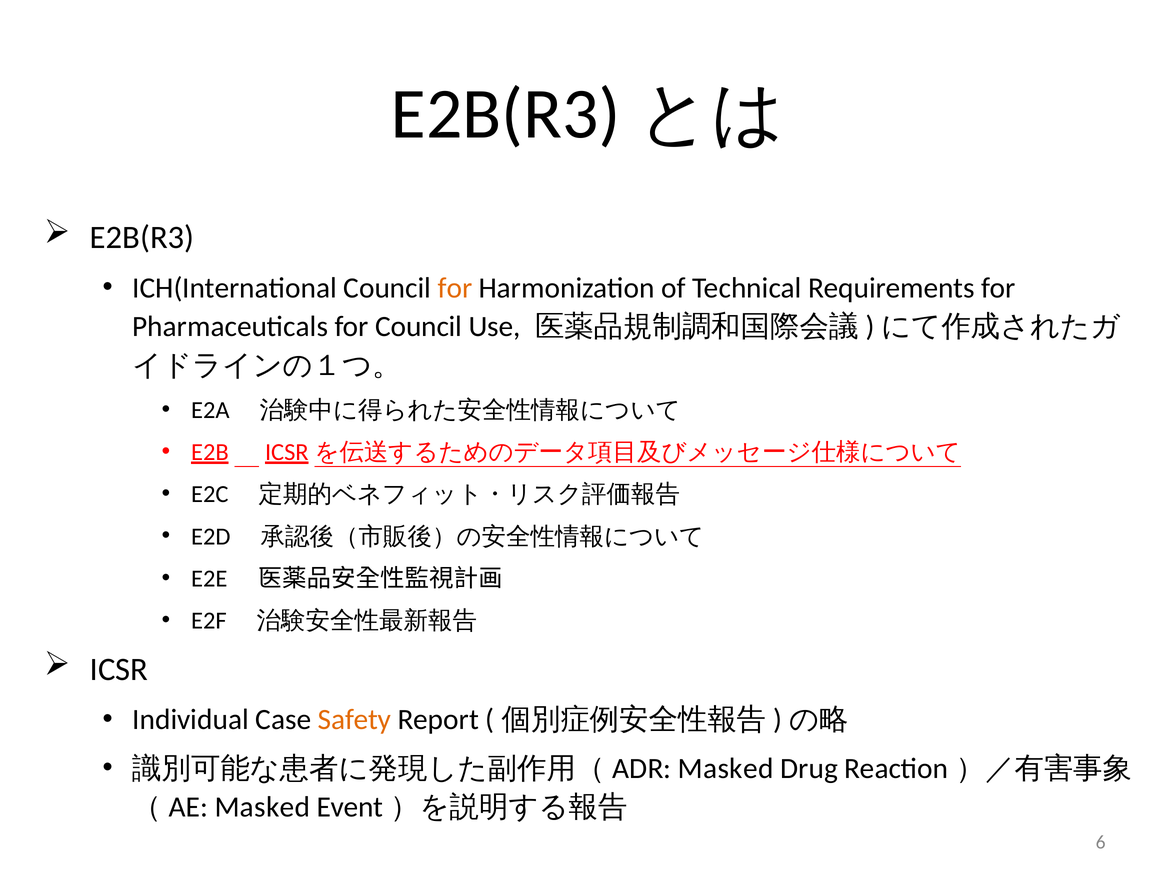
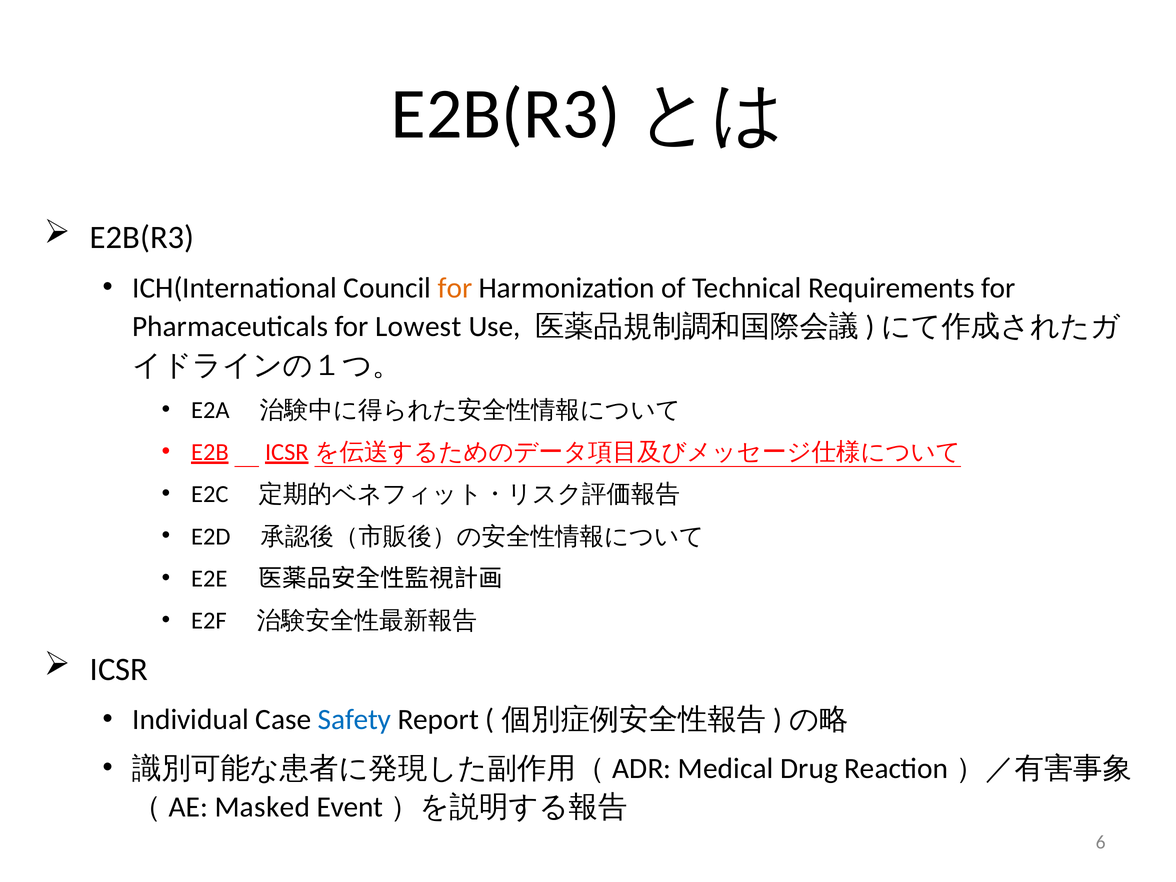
for Council: Council -> Lowest
Safety colour: orange -> blue
Masked at (726, 768): Masked -> Medical
